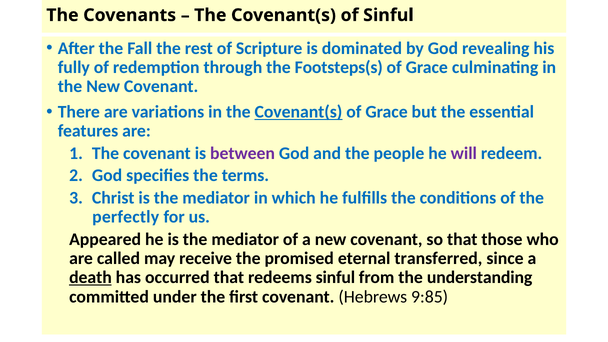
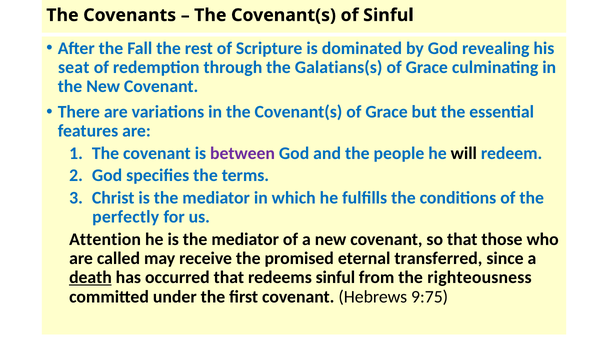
fully: fully -> seat
Footsteps(s: Footsteps(s -> Galatians(s
Covenant(s at (298, 112) underline: present -> none
will colour: purple -> black
Appeared: Appeared -> Attention
understanding: understanding -> righteousness
9:85: 9:85 -> 9:75
